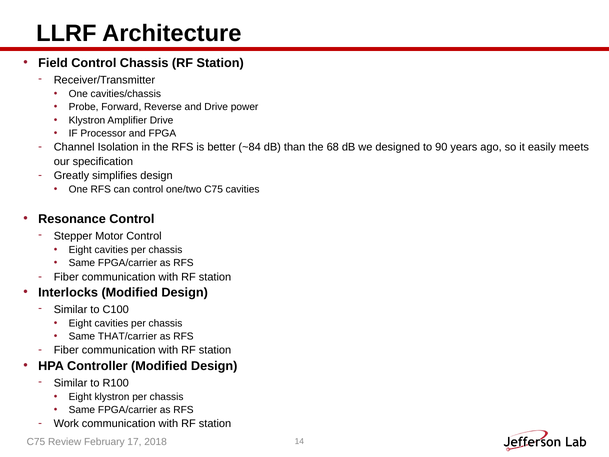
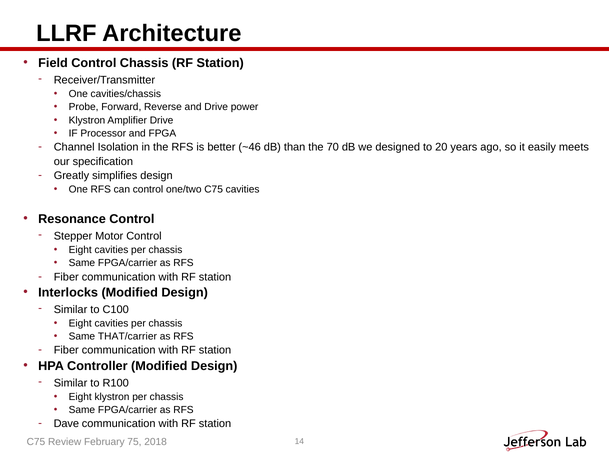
~84: ~84 -> ~46
68: 68 -> 70
90: 90 -> 20
Work: Work -> Dave
17: 17 -> 75
